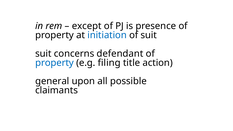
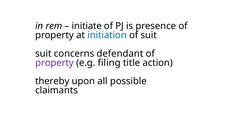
except: except -> initiate
property at (55, 63) colour: blue -> purple
general: general -> thereby
